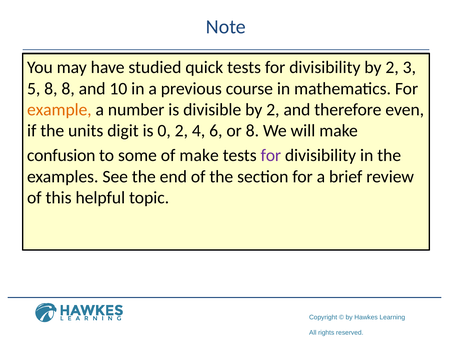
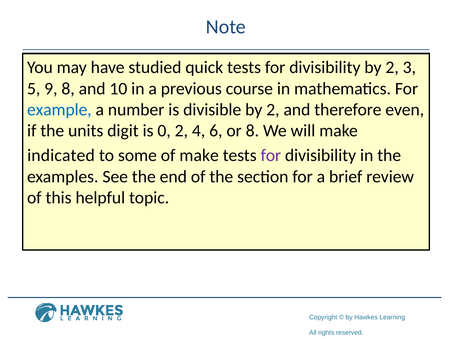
5 8: 8 -> 9
example colour: orange -> blue
confusion: confusion -> indicated
